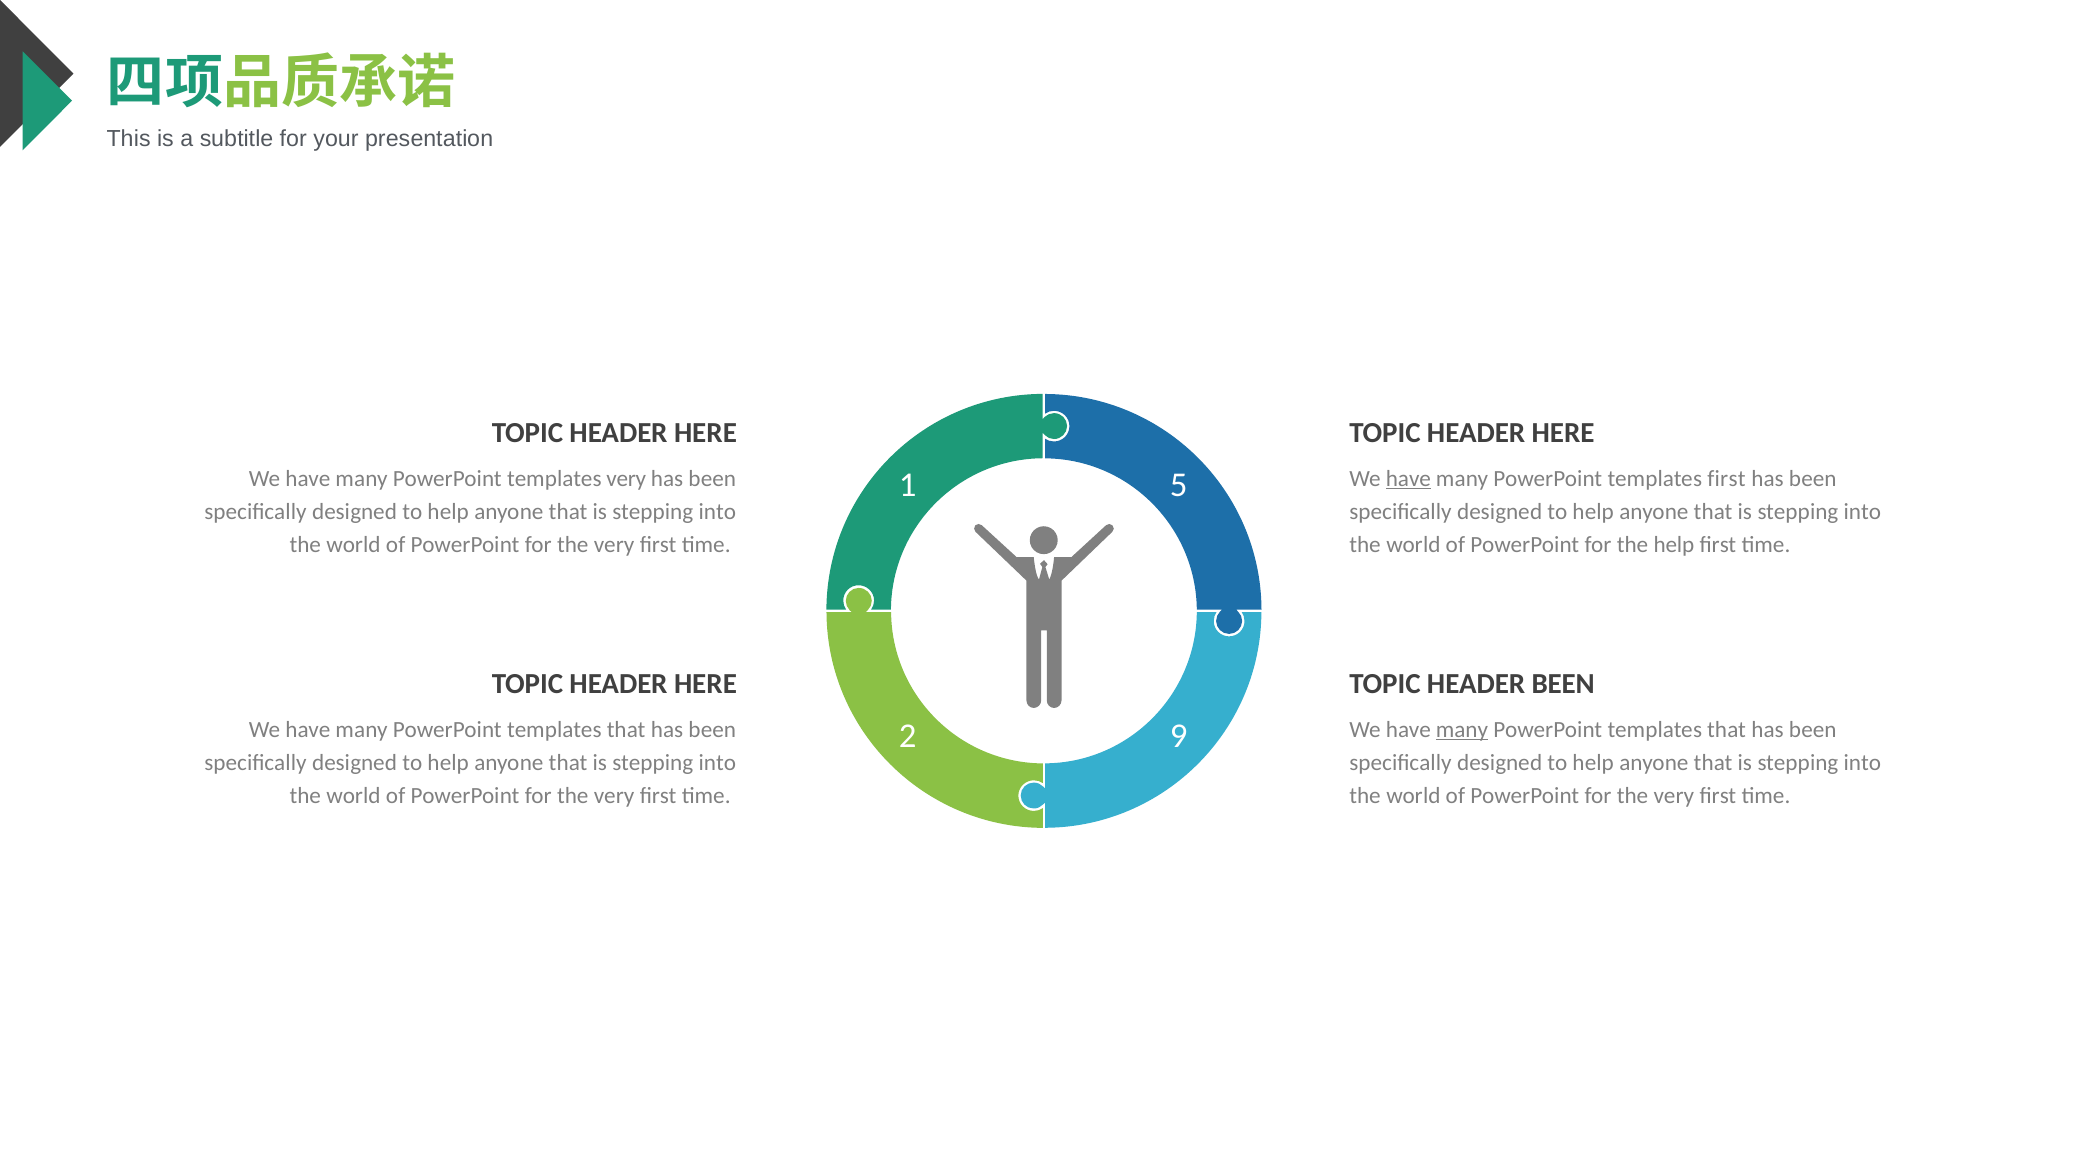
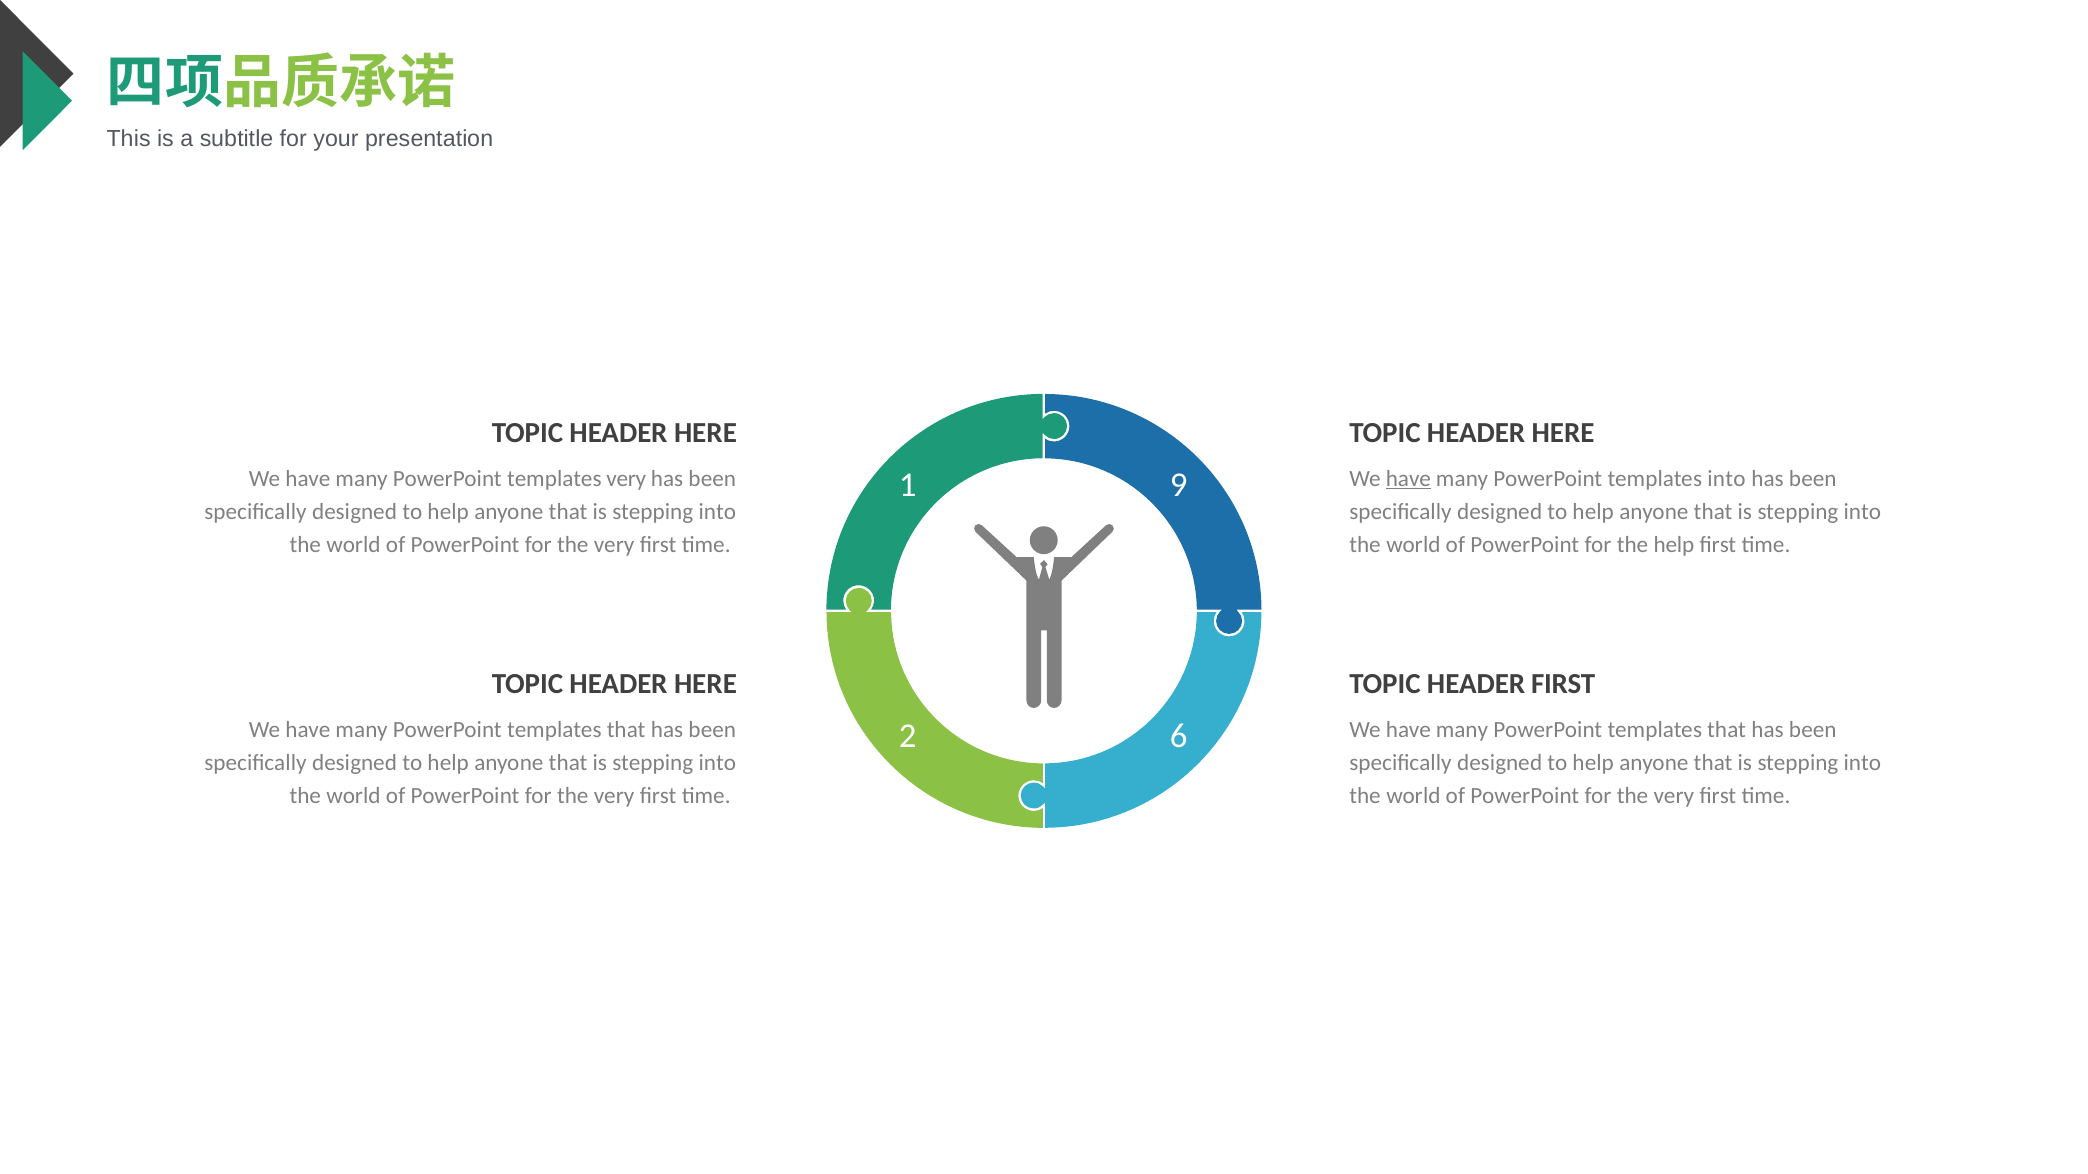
templates first: first -> into
5: 5 -> 9
HEADER BEEN: BEEN -> FIRST
many at (1462, 730) underline: present -> none
9: 9 -> 6
